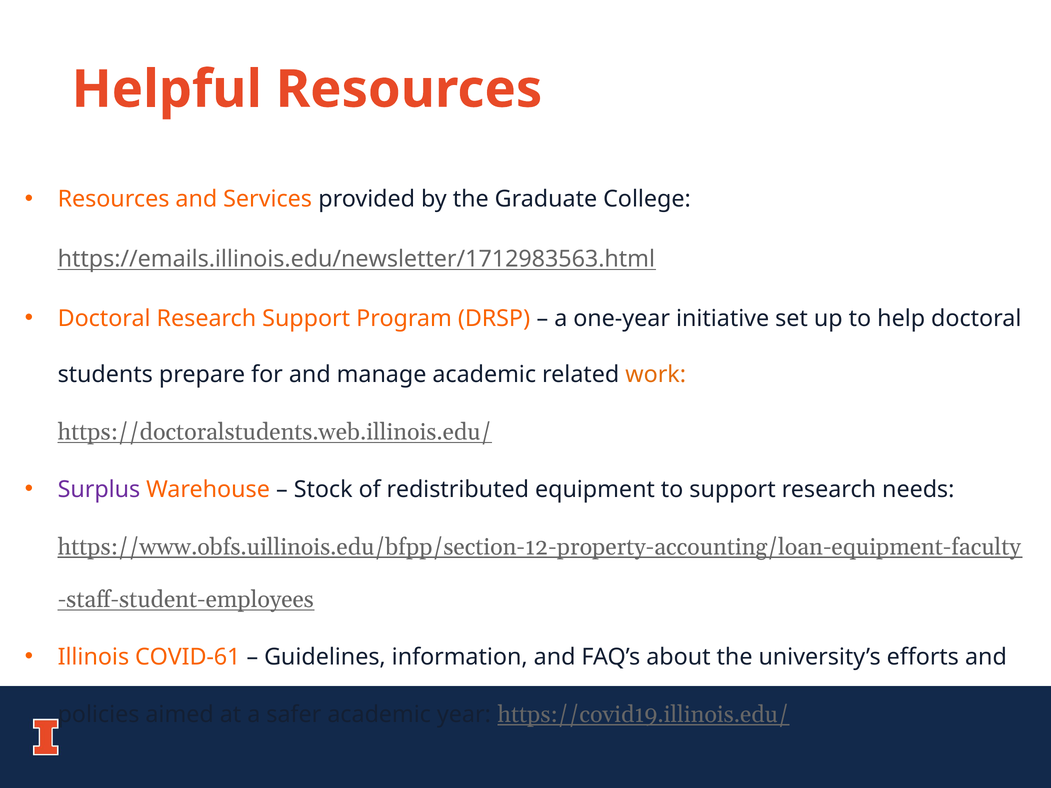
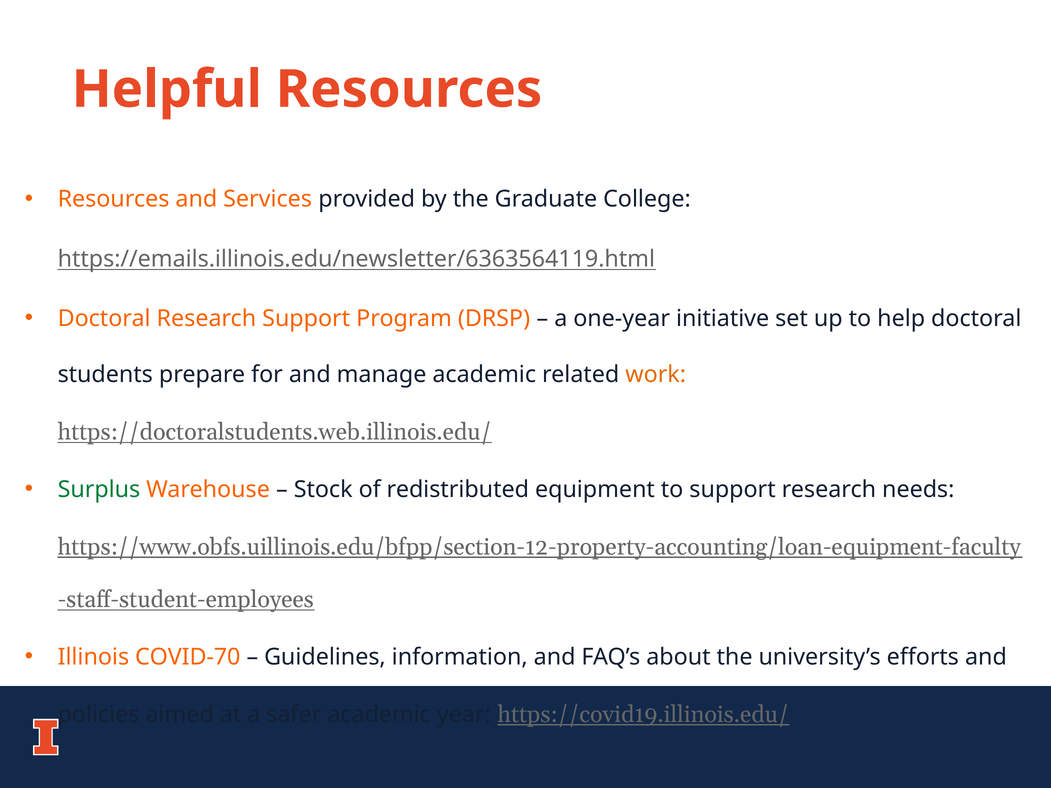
https://emails.illinois.edu/newsletter/1712983563.html: https://emails.illinois.edu/newsletter/1712983563.html -> https://emails.illinois.edu/newsletter/6363564119.html
Surplus colour: purple -> green
COVID-61: COVID-61 -> COVID-70
